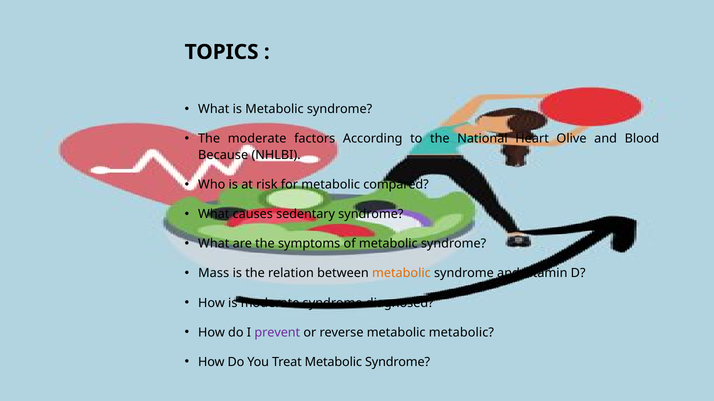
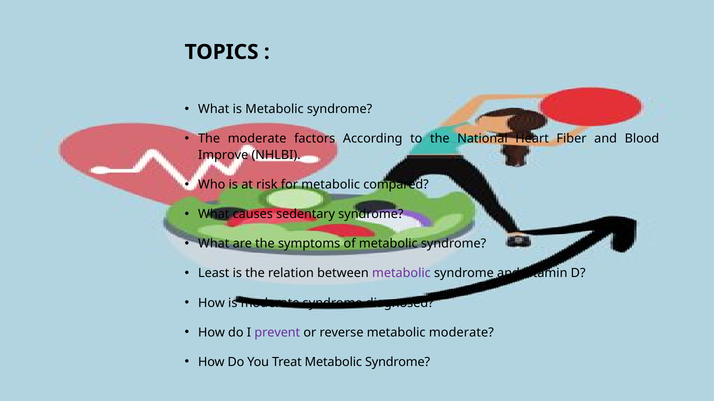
Olive: Olive -> Fiber
Because: Because -> Improve
Mass: Mass -> Least
metabolic at (401, 274) colour: orange -> purple
metabolic metabolic: metabolic -> moderate
